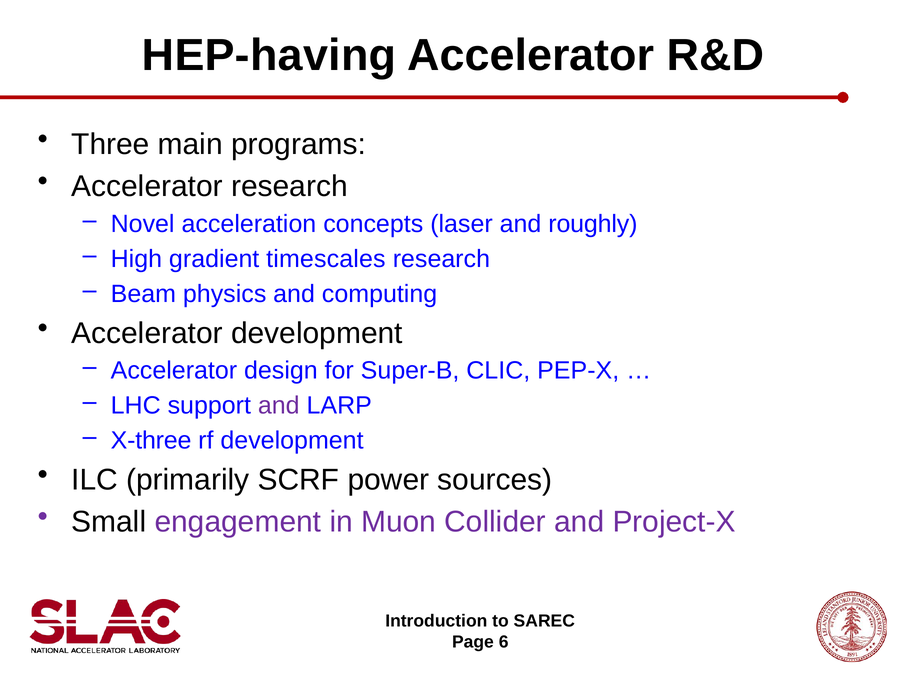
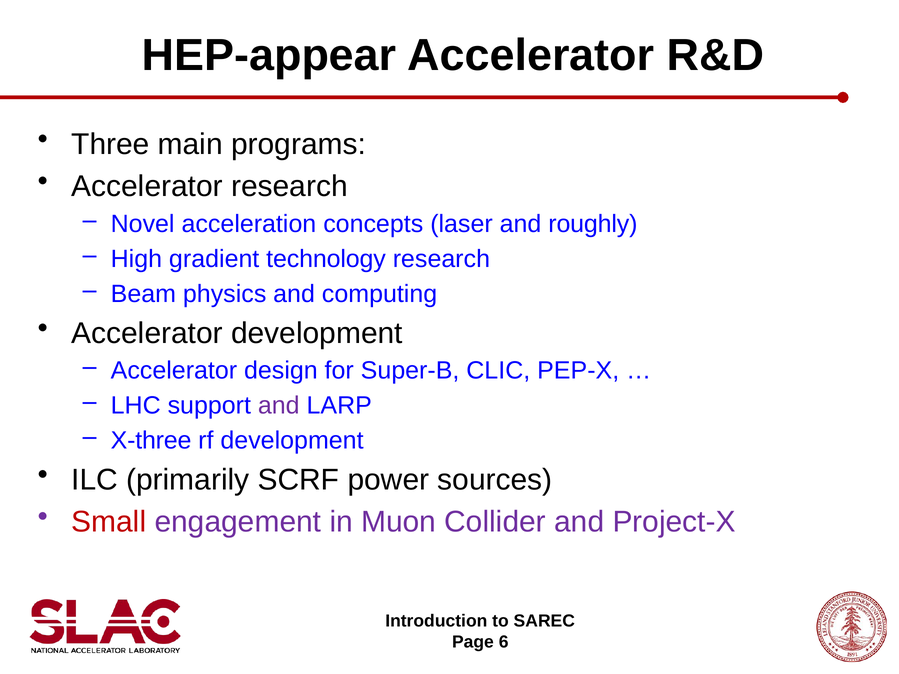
HEP-having: HEP-having -> HEP-appear
timescales: timescales -> technology
Small colour: black -> red
